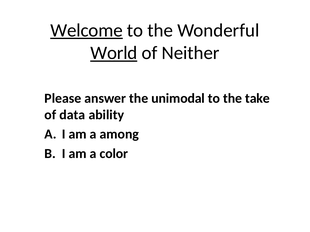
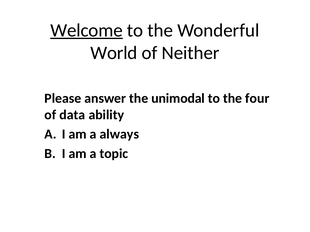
World underline: present -> none
take: take -> four
among: among -> always
color: color -> topic
